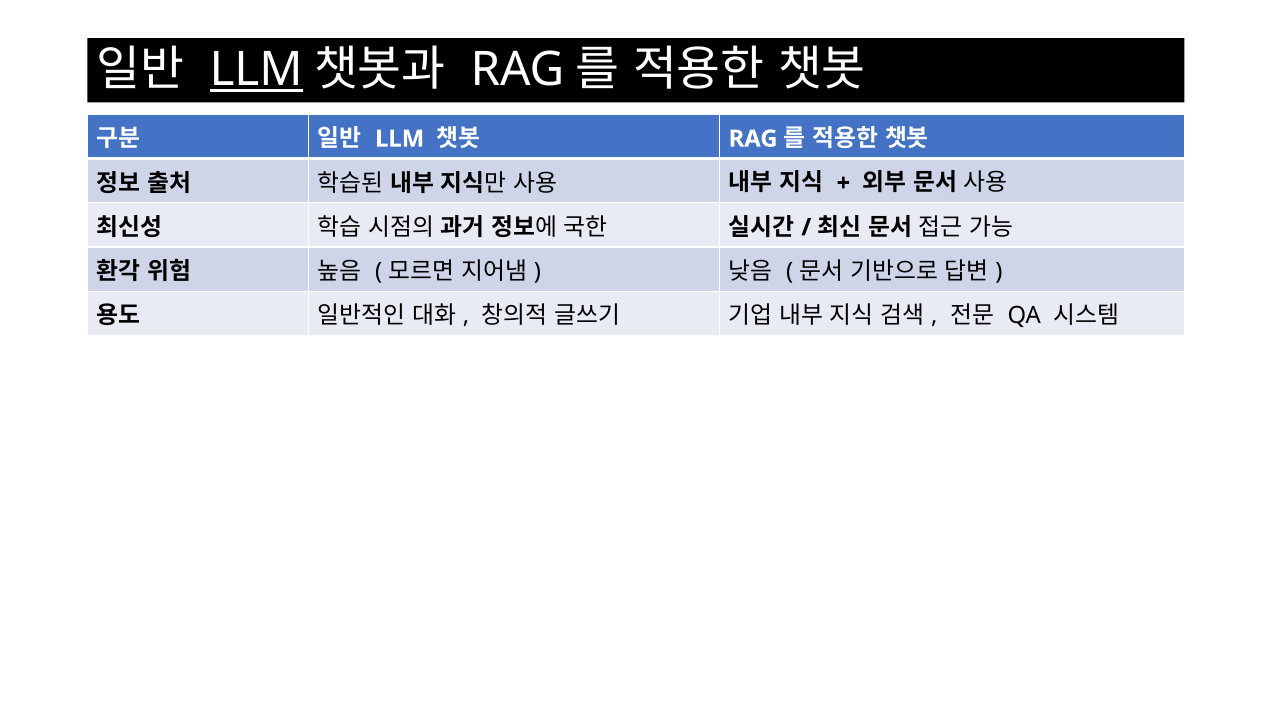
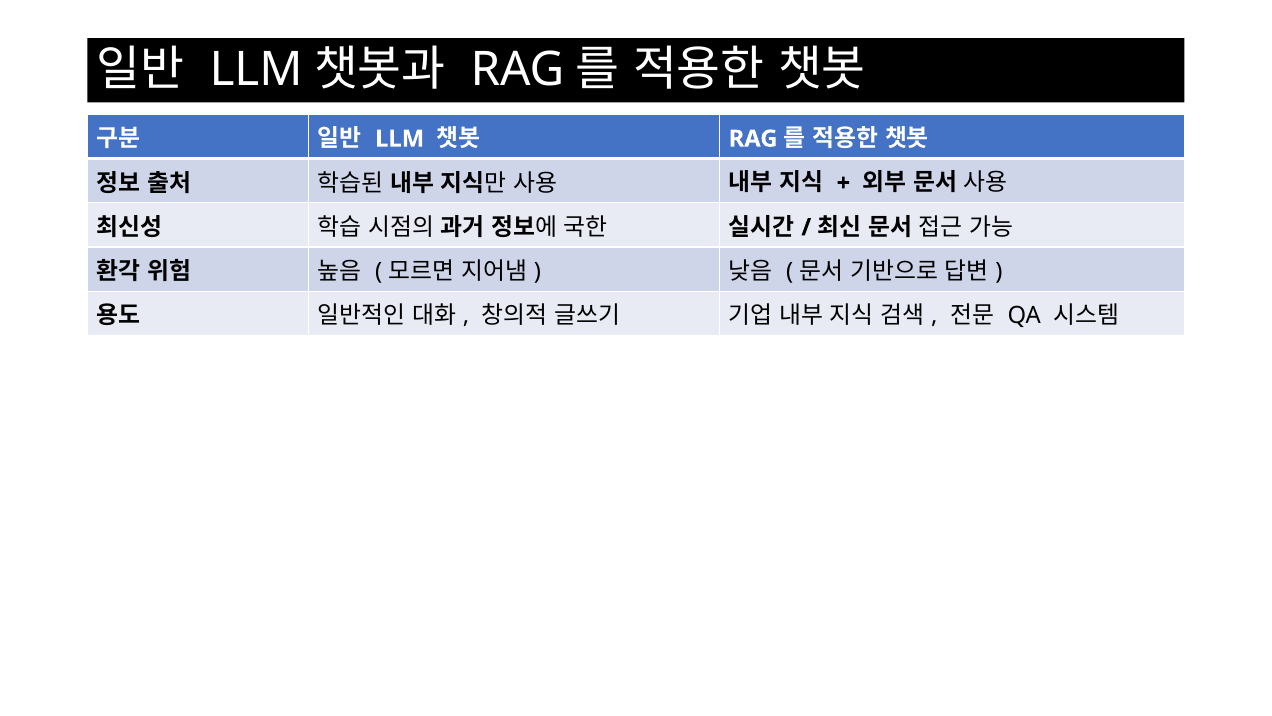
LLM at (256, 70) underline: present -> none
